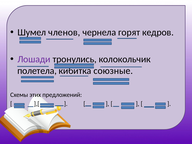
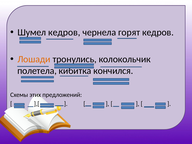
Шумел членов: членов -> кедров
Лошади colour: purple -> orange
союзные: союзные -> кончился
